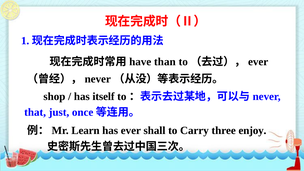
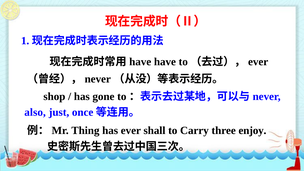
than: than -> have
itself: itself -> gone
that: that -> also
Learn: Learn -> Thing
